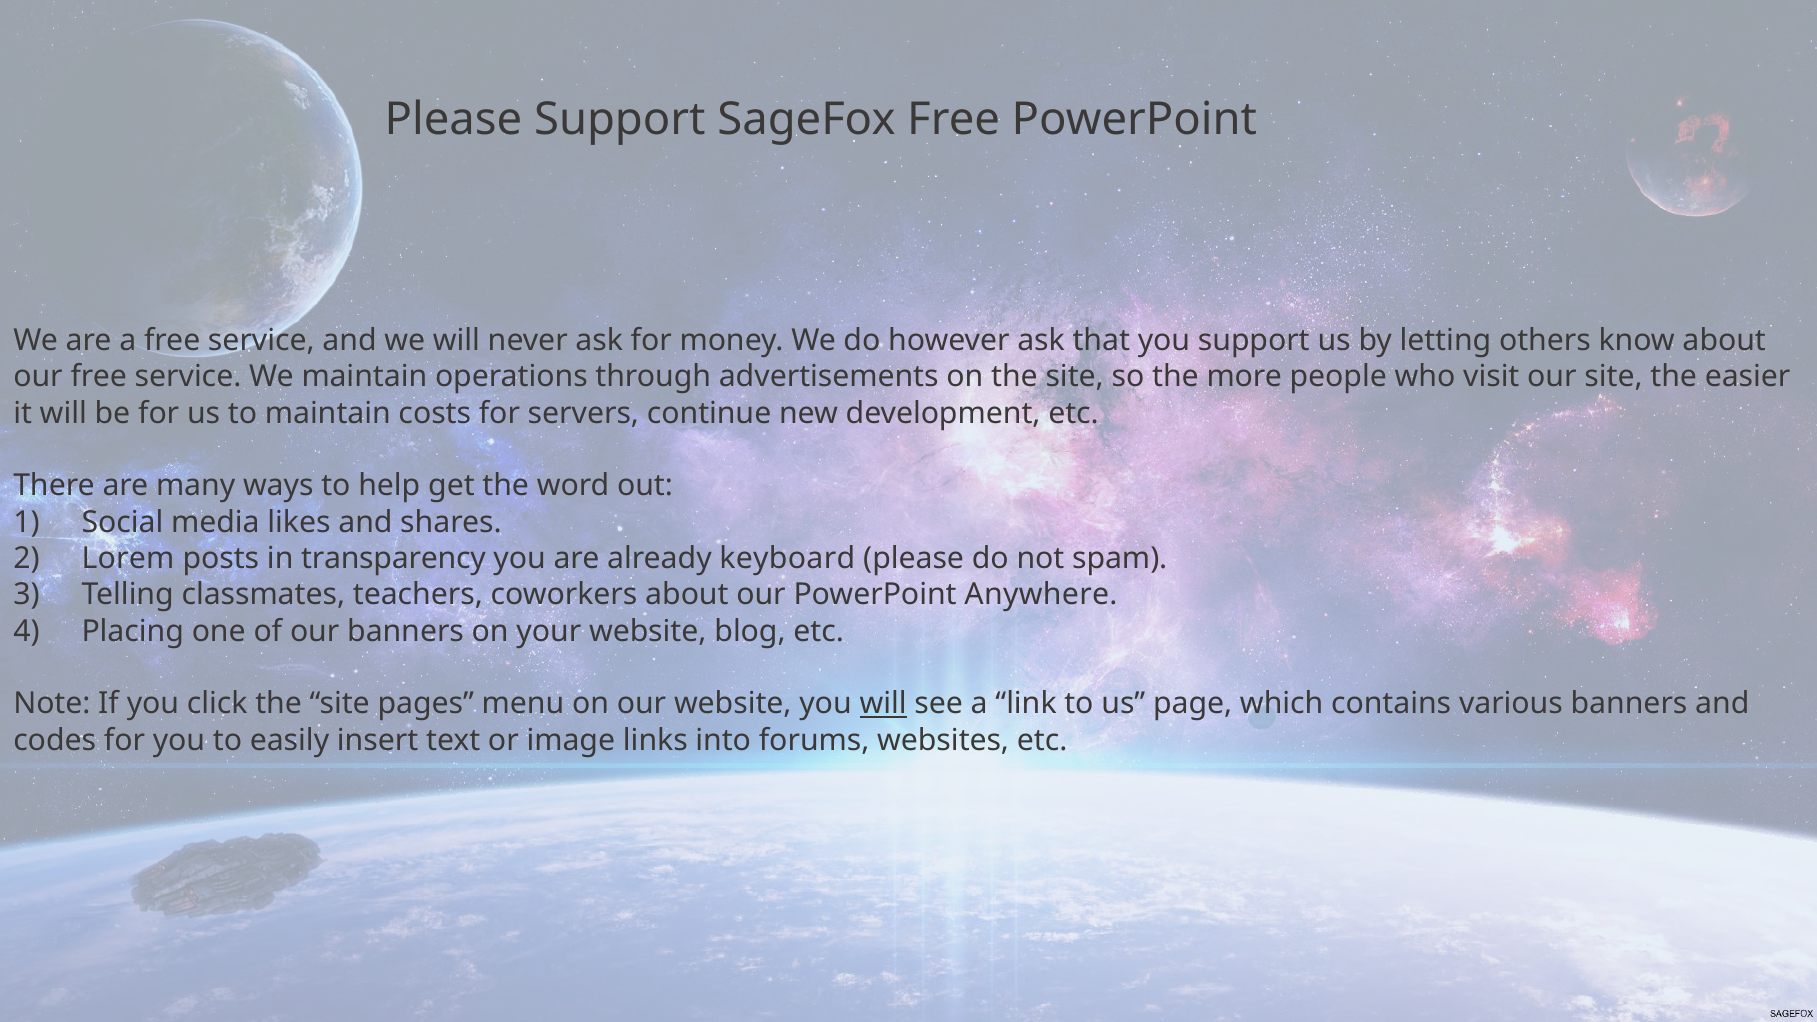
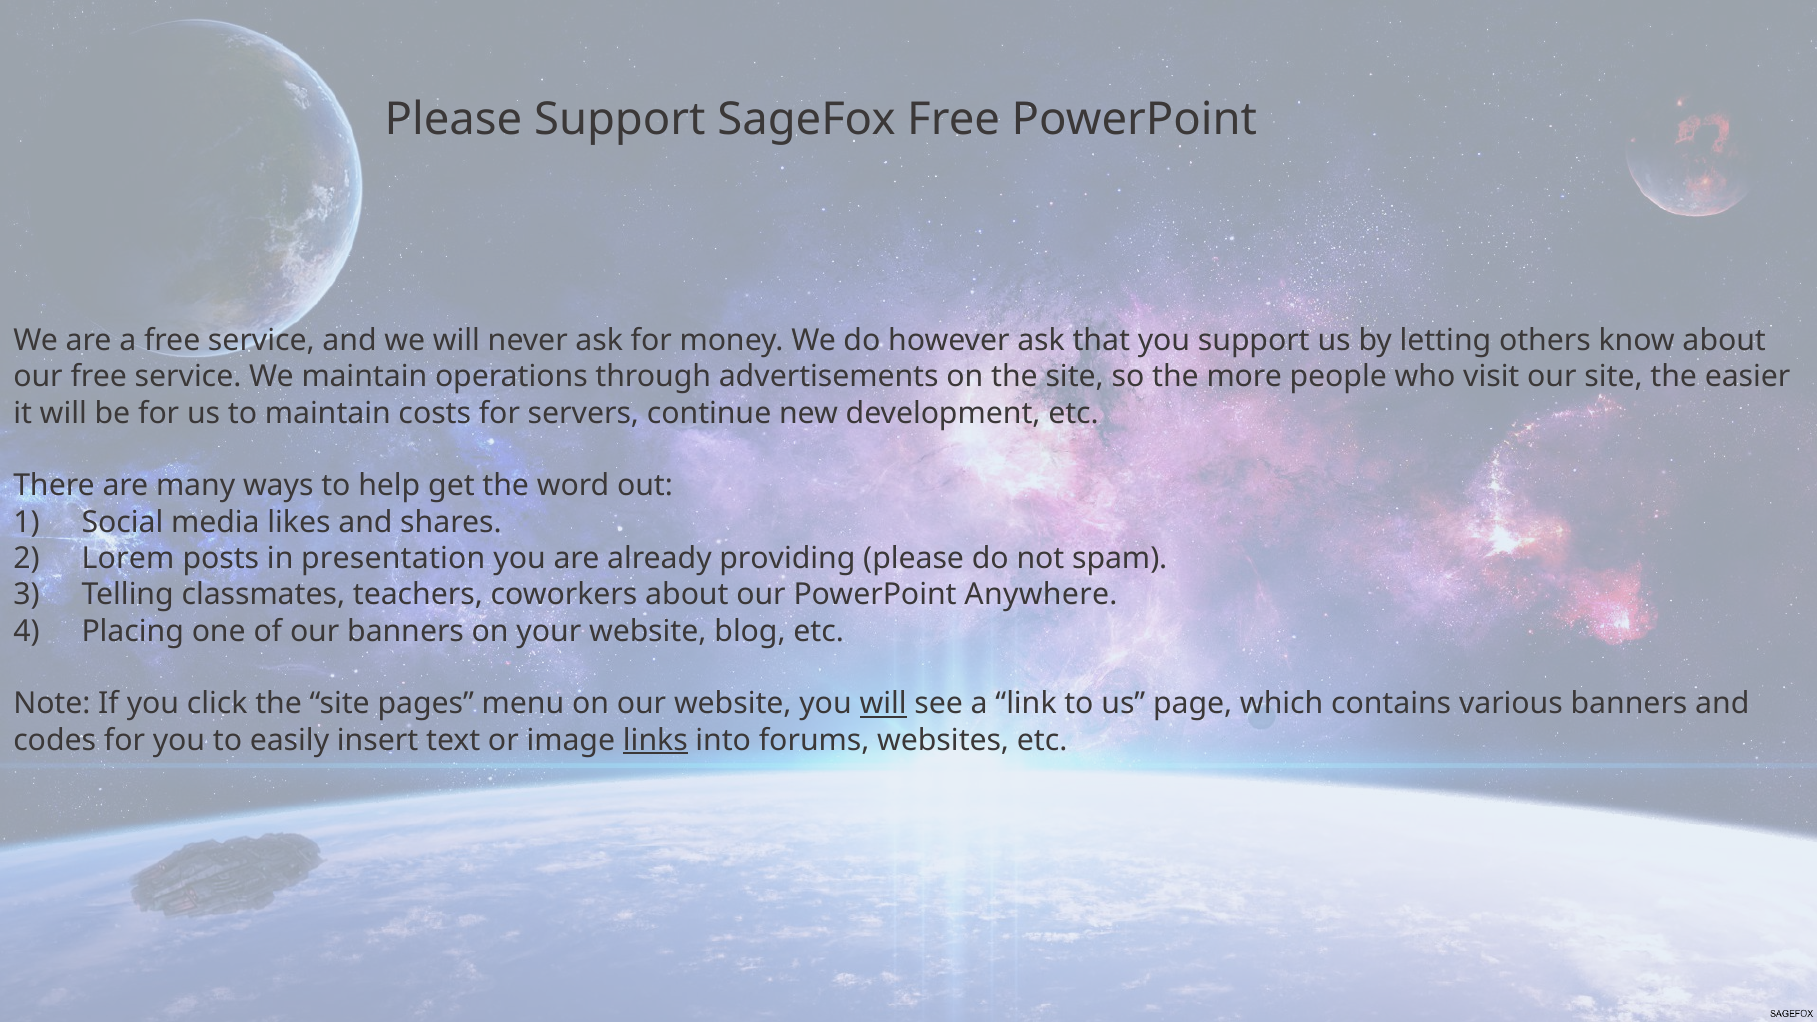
transparency: transparency -> presentation
keyboard: keyboard -> providing
links underline: none -> present
